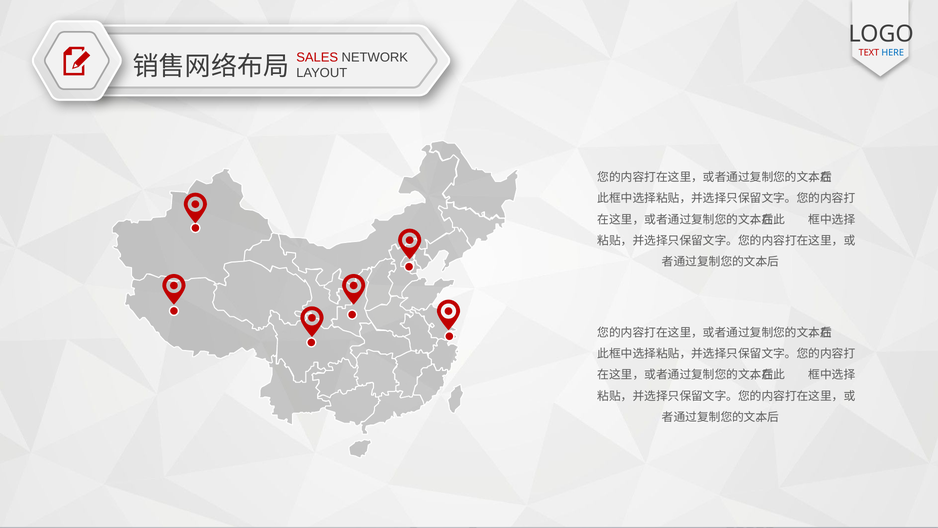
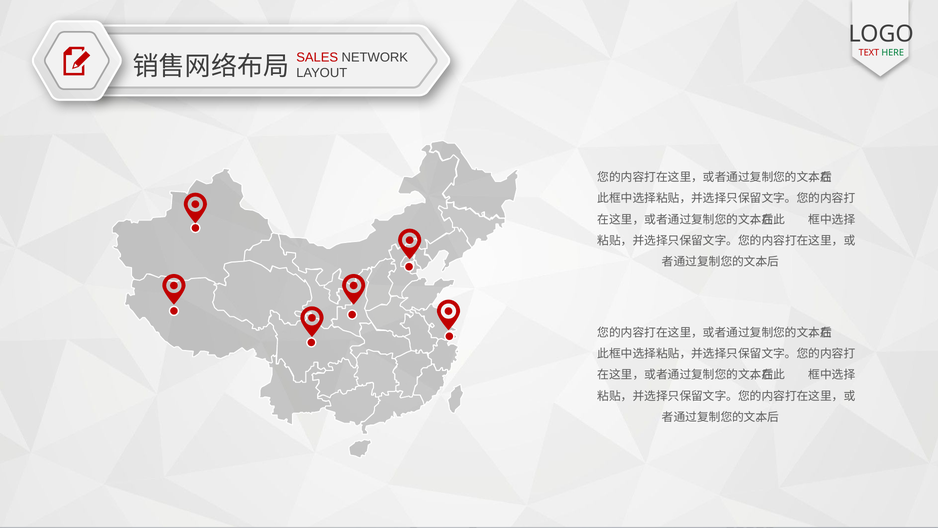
HERE colour: blue -> green
